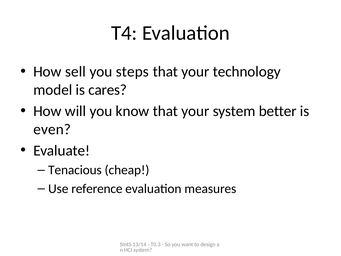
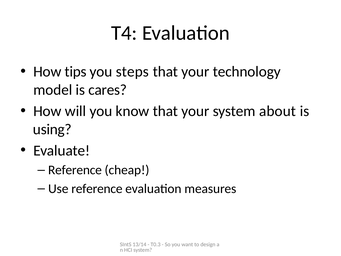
sell: sell -> tips
better: better -> about
even: even -> using
Tenacious at (75, 170): Tenacious -> Reference
